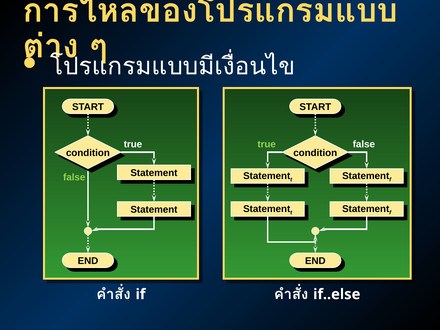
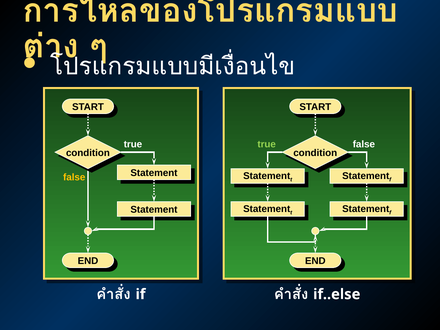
false at (74, 177) colour: light green -> yellow
